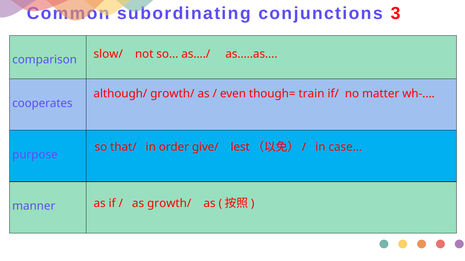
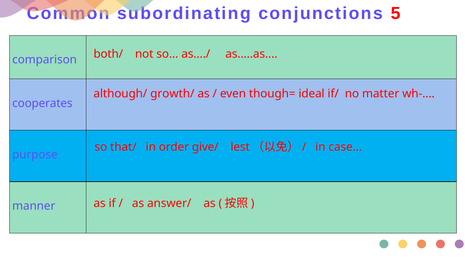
3: 3 -> 5
slow/: slow/ -> both/
train: train -> ideal
as growth/: growth/ -> answer/
